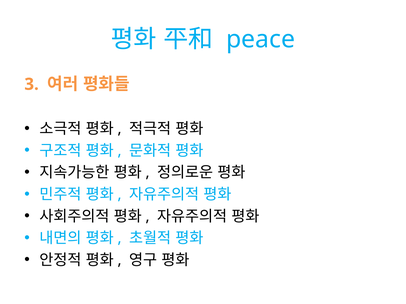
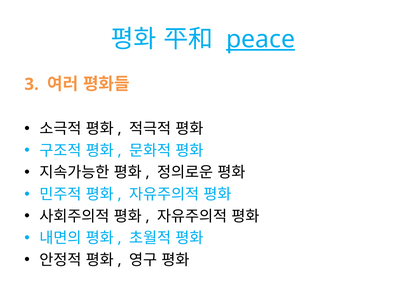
peace underline: none -> present
